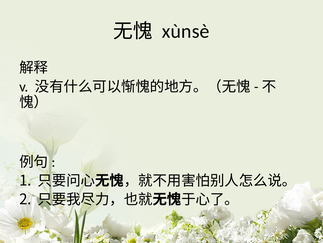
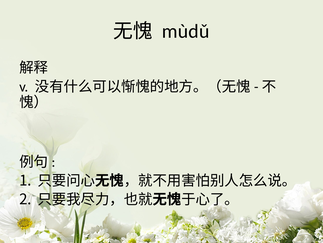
xùnsè: xùnsè -> mùdǔ
